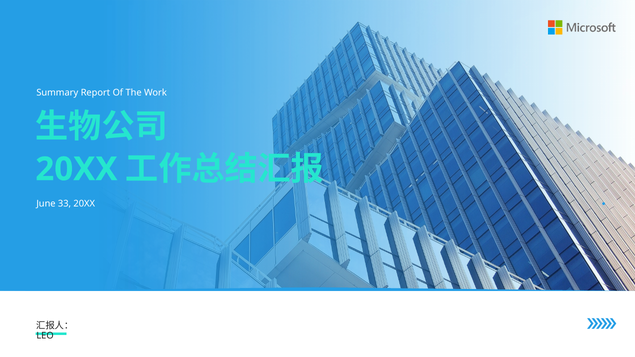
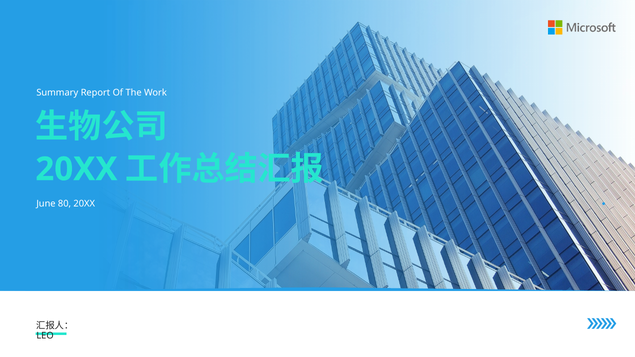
33: 33 -> 80
